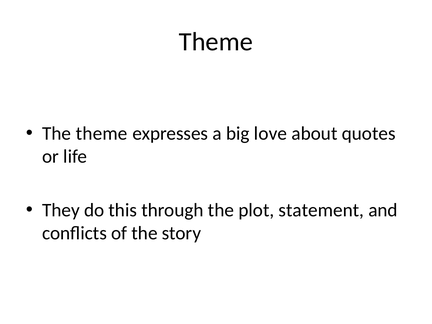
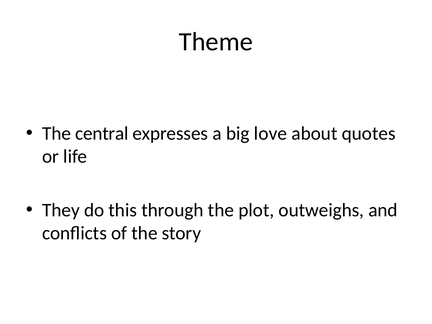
The theme: theme -> central
statement: statement -> outweighs
